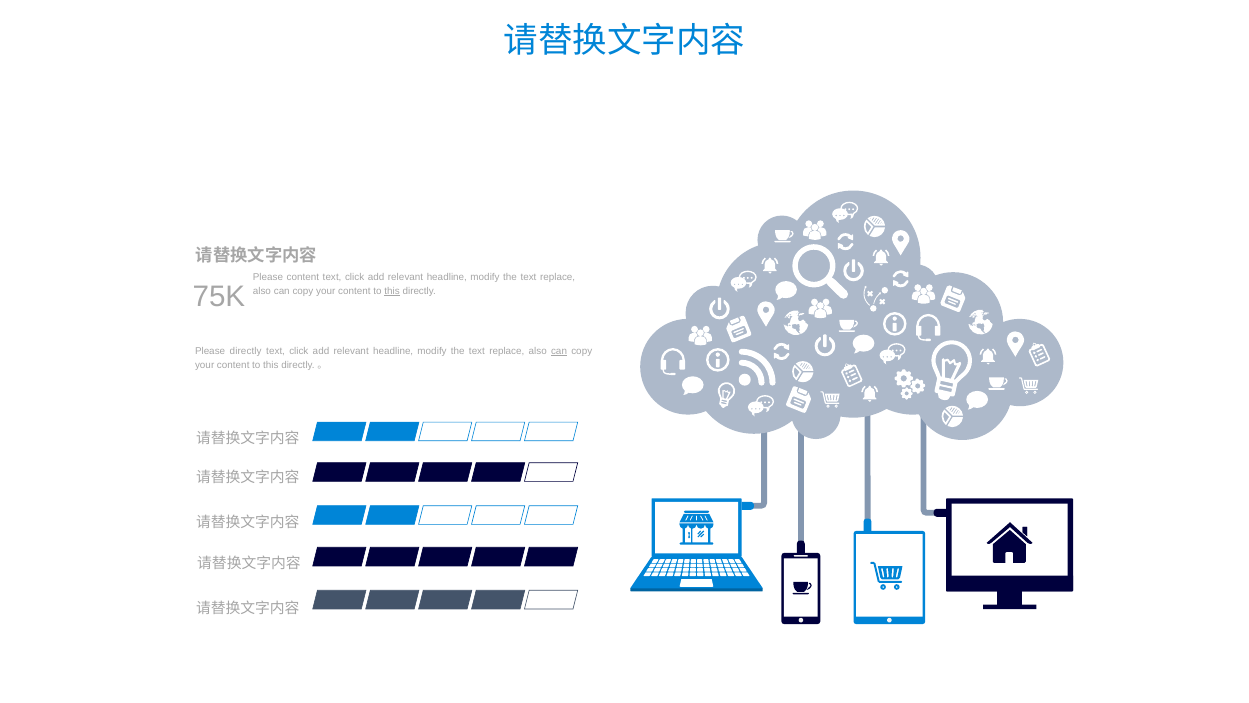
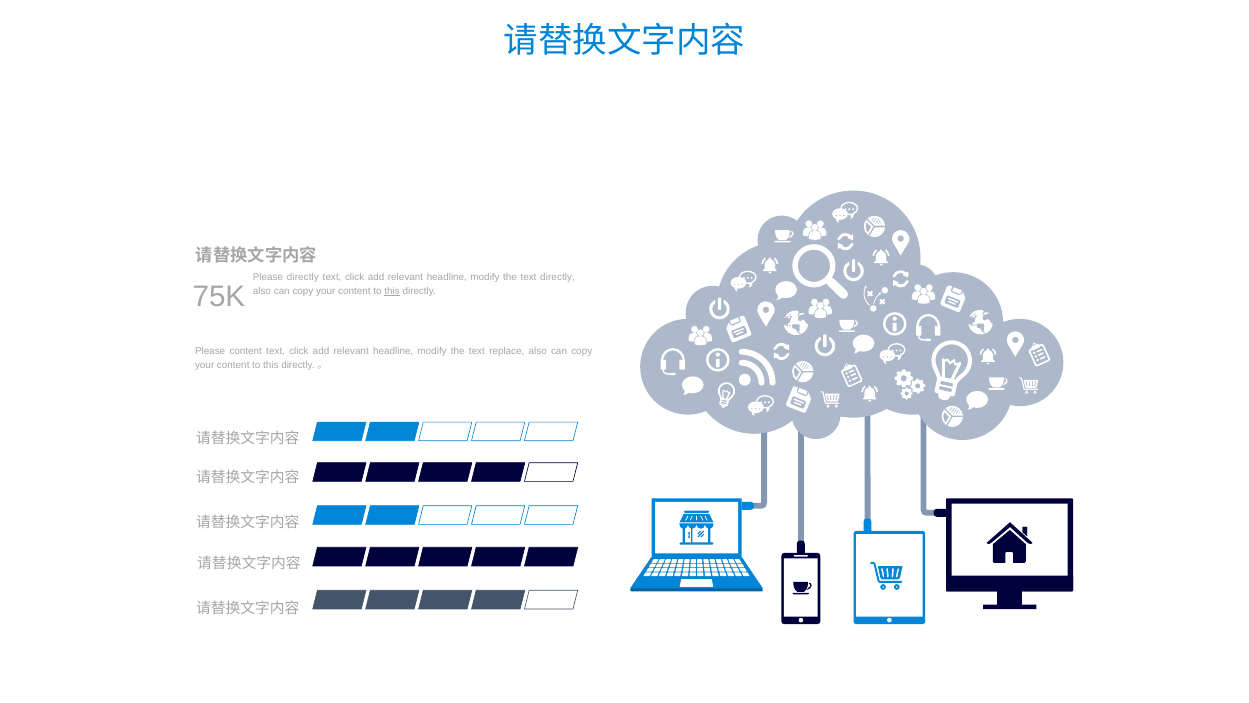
Please content: content -> directly
replace at (558, 277): replace -> directly
Please directly: directly -> content
can at (559, 351) underline: present -> none
